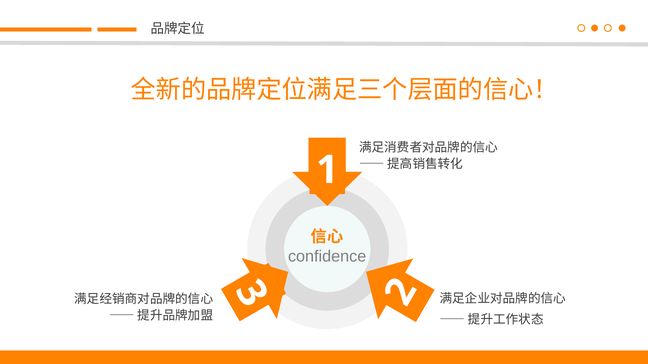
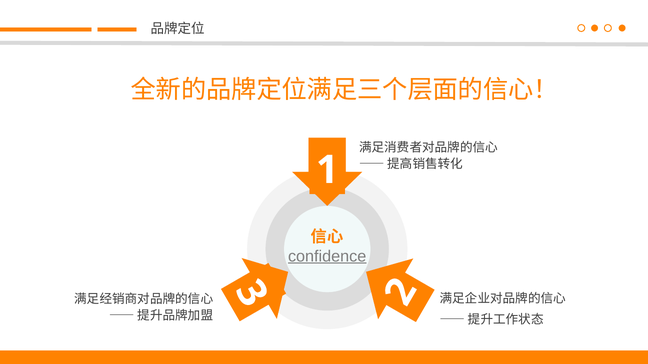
confidence underline: none -> present
